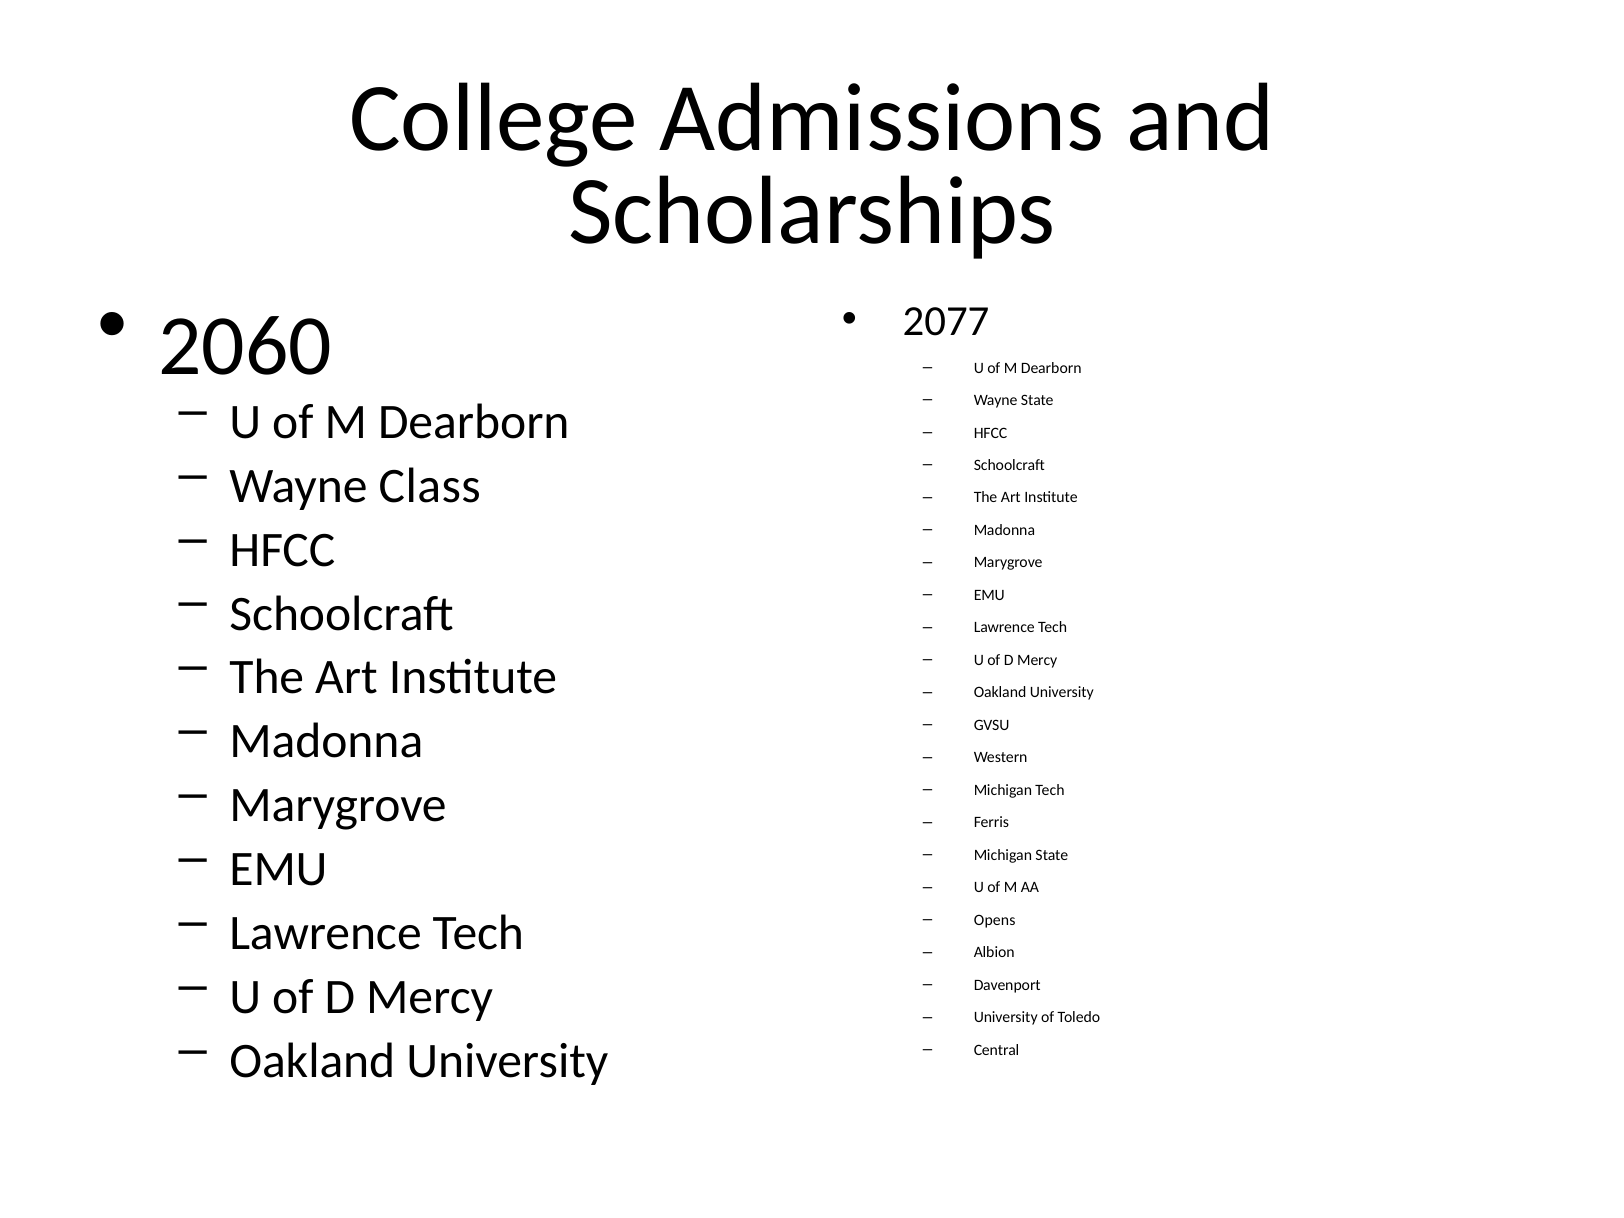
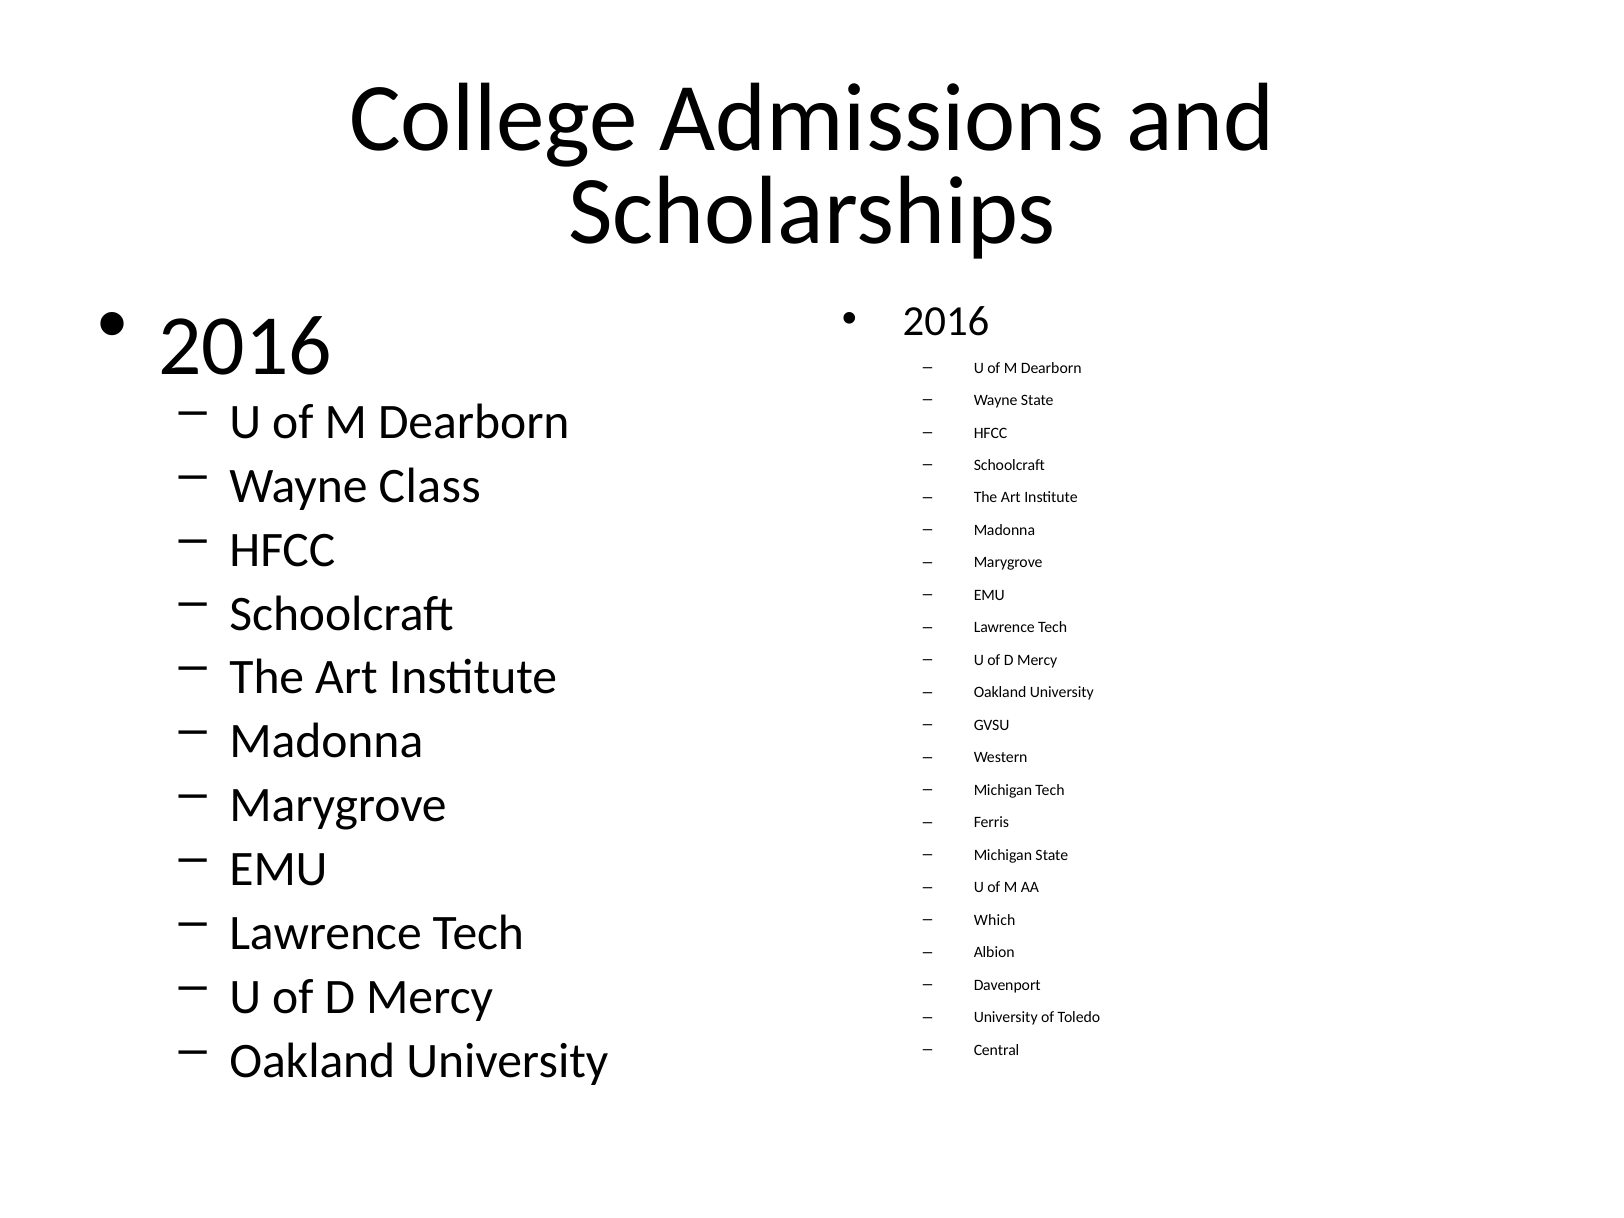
2060 at (245, 346): 2060 -> 2016
2077 at (946, 321): 2077 -> 2016
Opens: Opens -> Which
